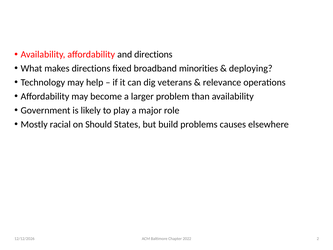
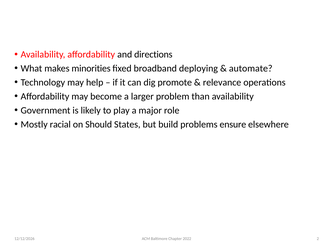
makes directions: directions -> minorities
minorities: minorities -> deploying
deploying: deploying -> automate
veterans: veterans -> promote
causes: causes -> ensure
